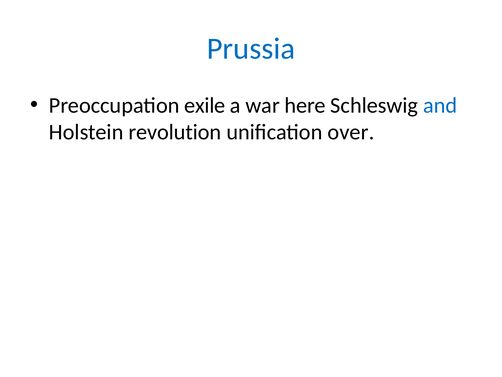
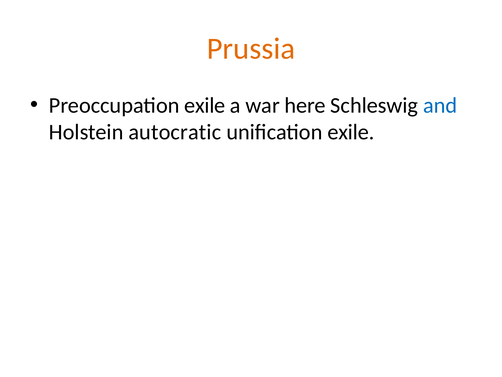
Prussia colour: blue -> orange
revolution: revolution -> autocratic
unification over: over -> exile
